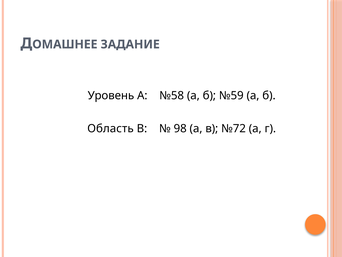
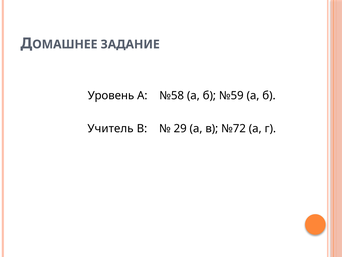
Область: Область -> Учитель
98: 98 -> 29
